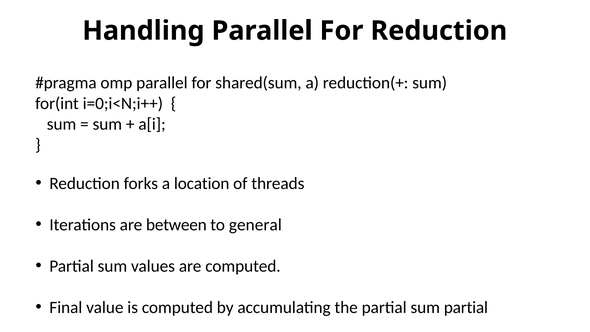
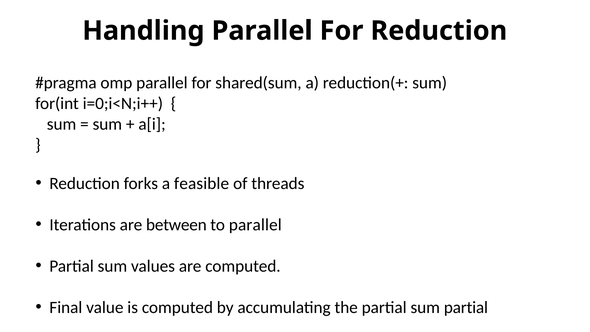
location: location -> feasible
to general: general -> parallel
